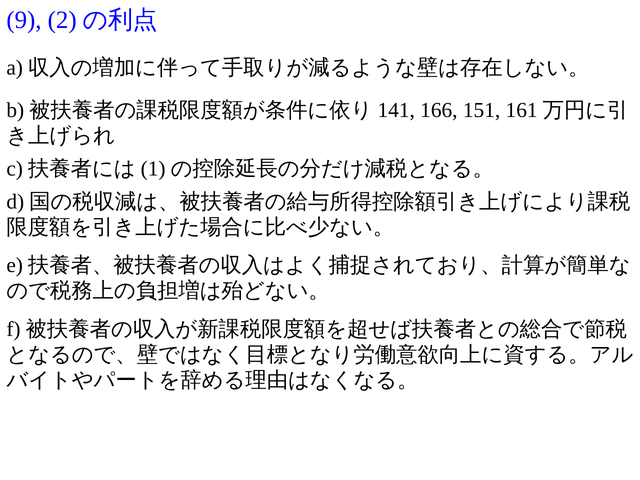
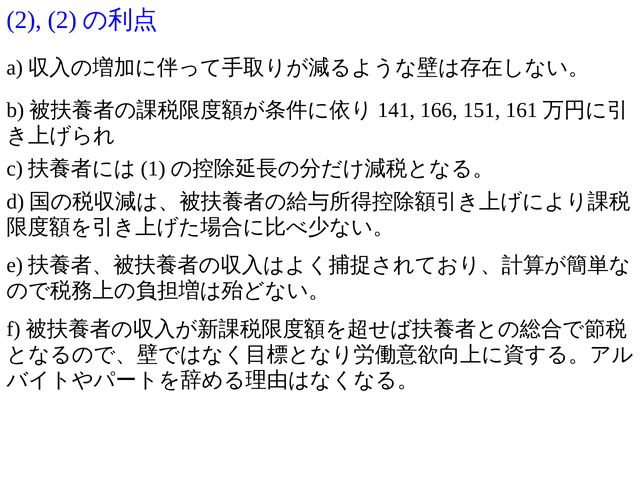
9 at (24, 20): 9 -> 2
